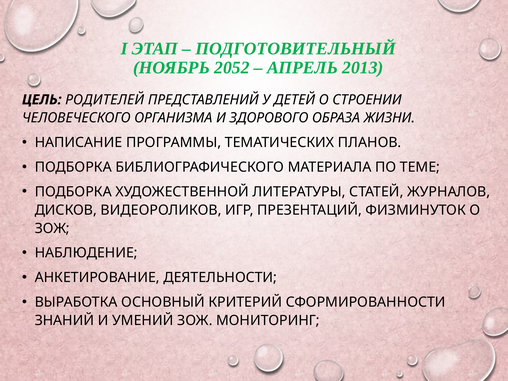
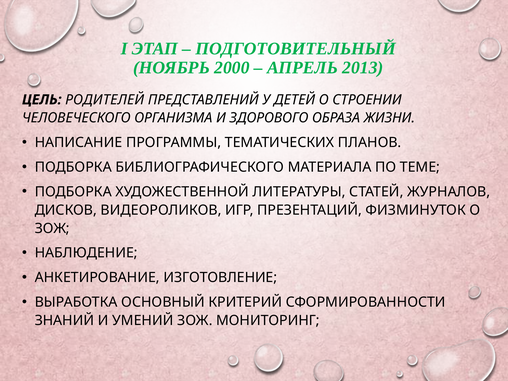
2052: 2052 -> 2000
ДЕЯТЕЛЬНОСТИ: ДЕЯТЕЛЬНОСТИ -> ИЗГОТОВЛЕНИЕ
